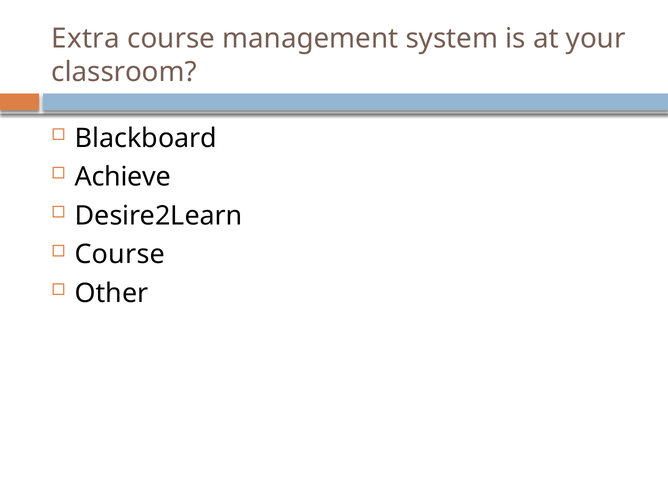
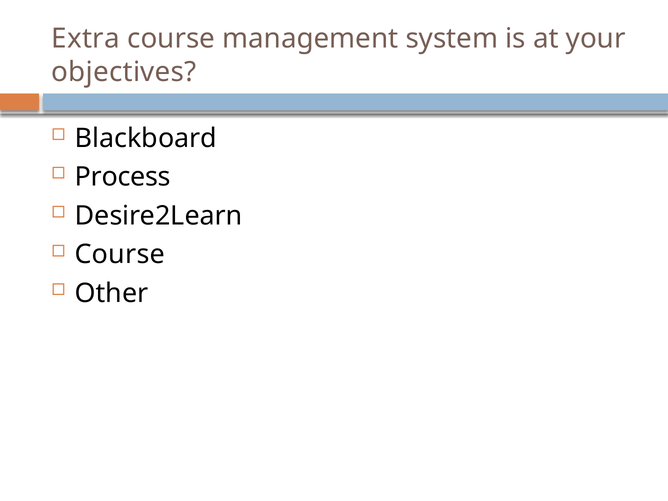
classroom: classroom -> objectives
Achieve: Achieve -> Process
